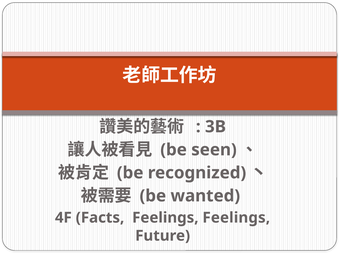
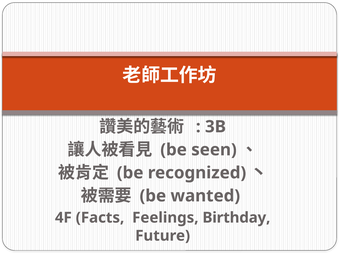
Feelings Feelings: Feelings -> Birthday
